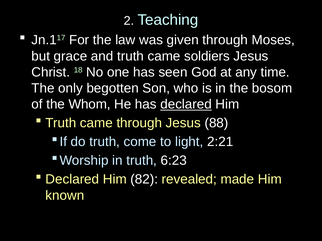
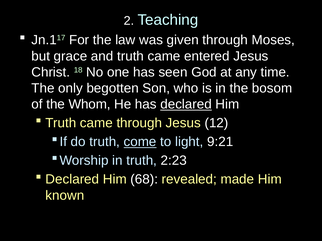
soldiers: soldiers -> entered
88: 88 -> 12
come underline: none -> present
2:21: 2:21 -> 9:21
6:23: 6:23 -> 2:23
82: 82 -> 68
